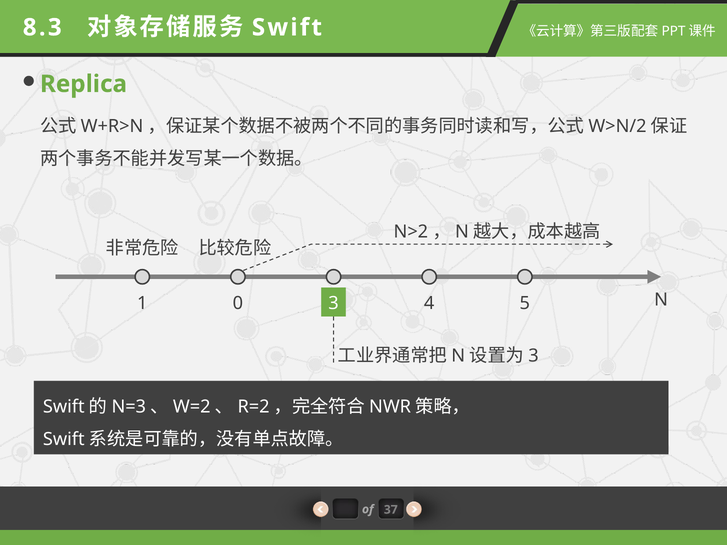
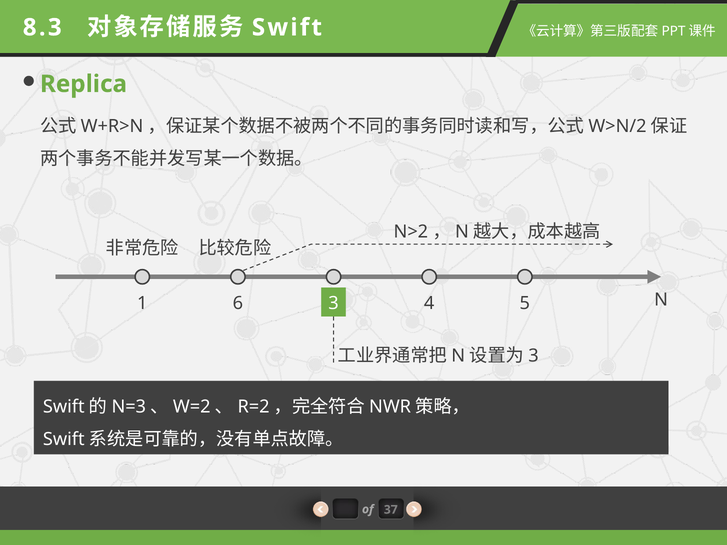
0: 0 -> 6
